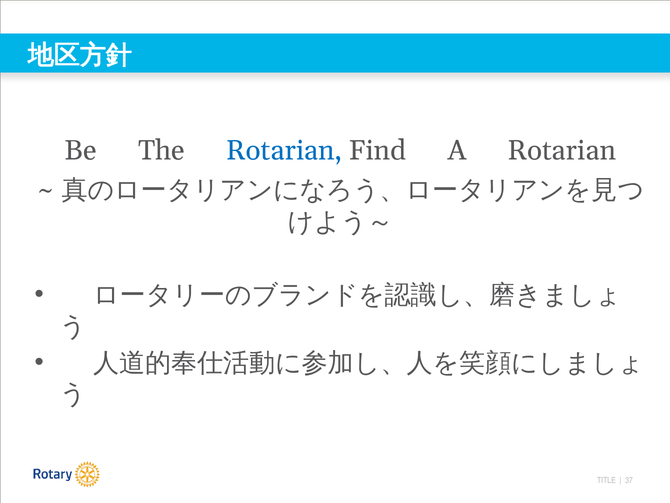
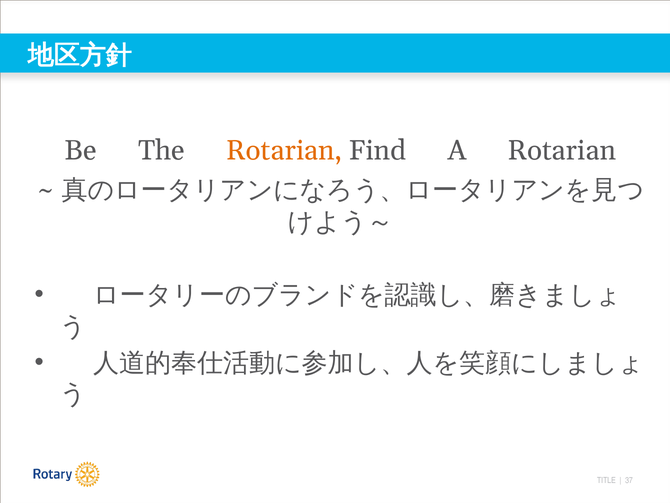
Rotarian at (284, 150) colour: blue -> orange
